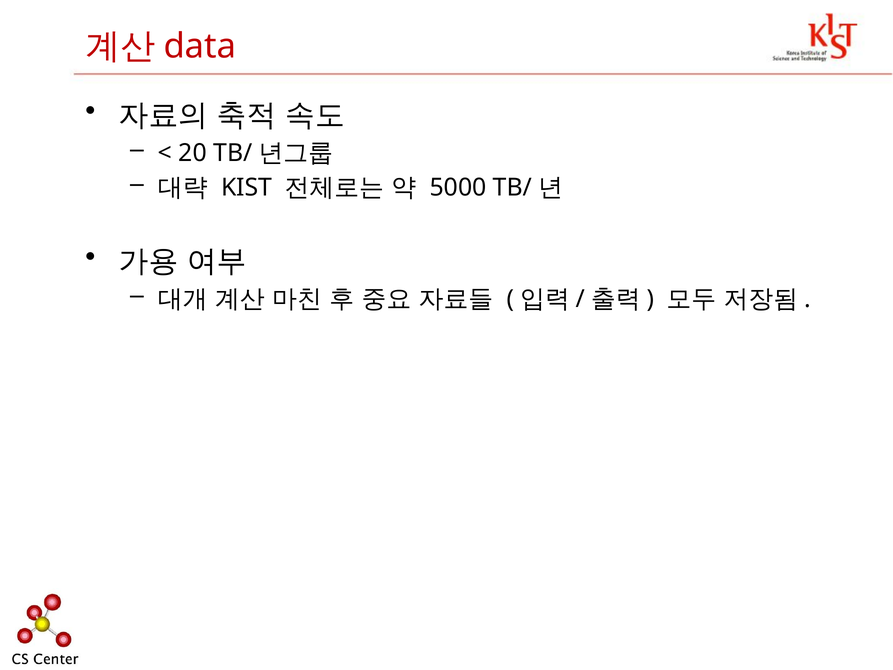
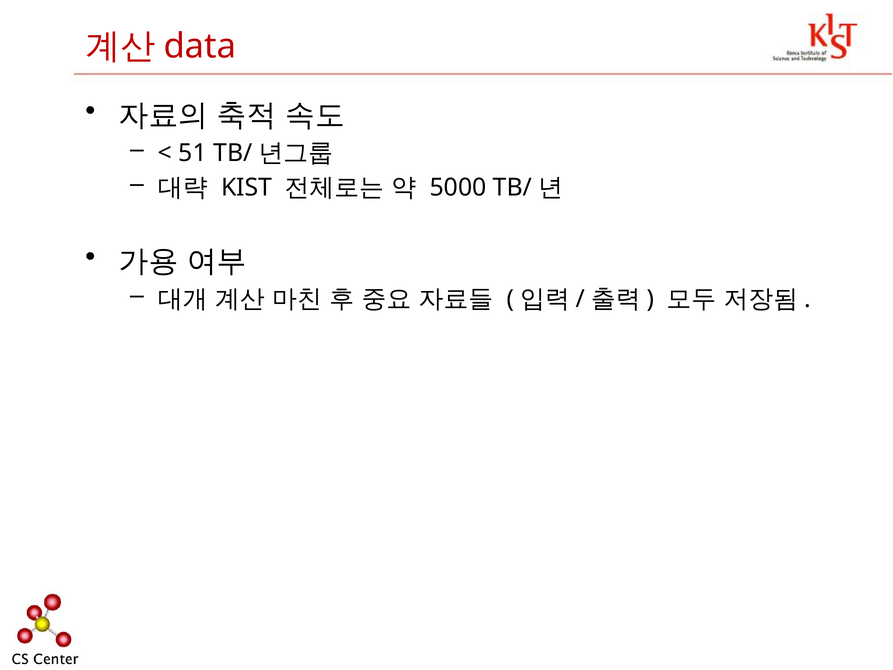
20: 20 -> 51
